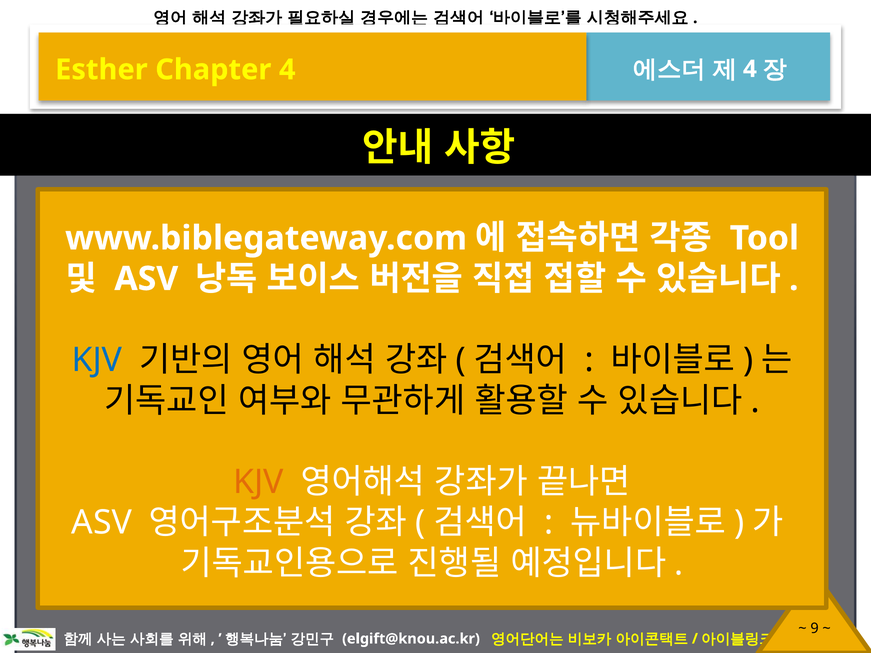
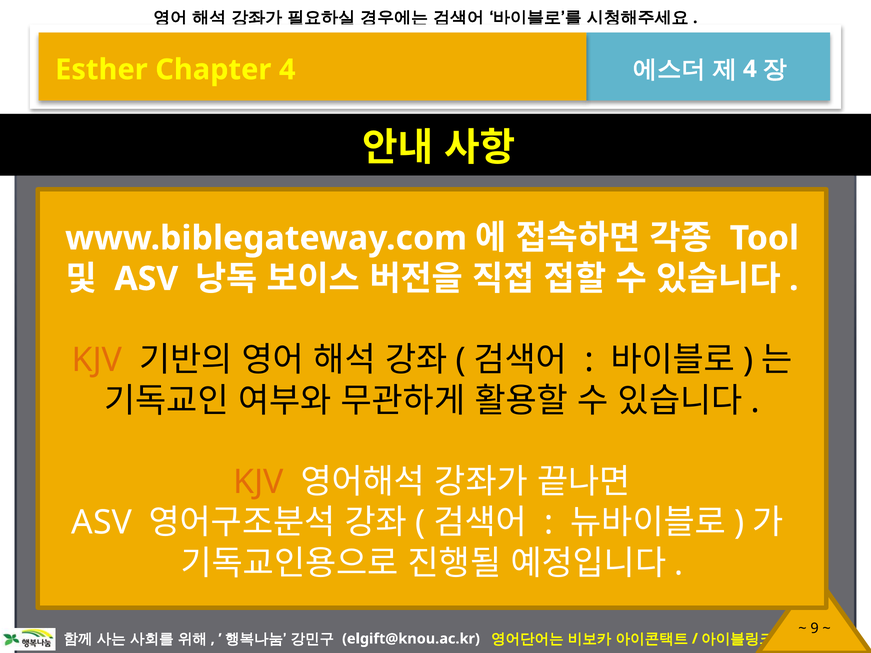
KJV at (97, 360) colour: blue -> orange
